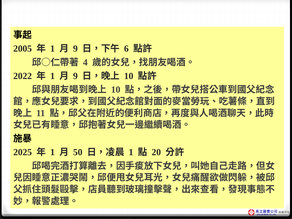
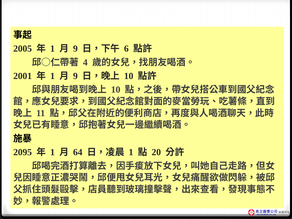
2022: 2022 -> 2001
2025: 2025 -> 2095
50: 50 -> 64
